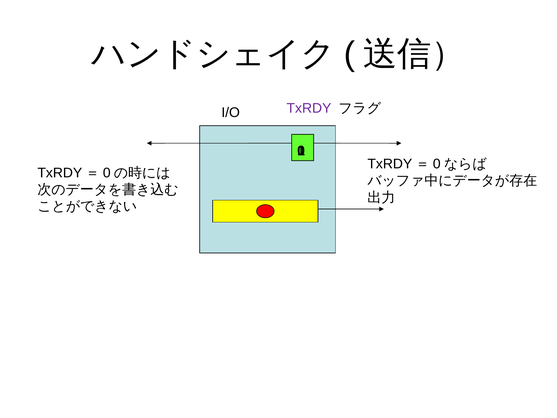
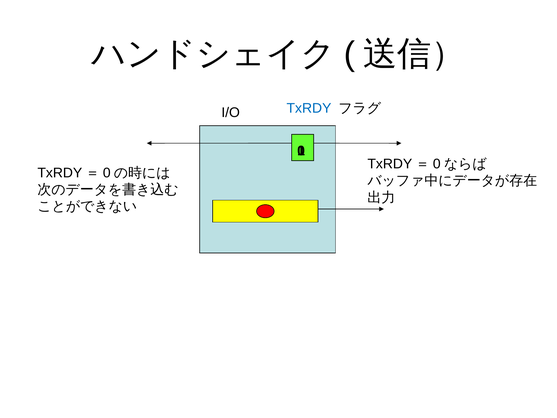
TxRDY colour: purple -> blue
